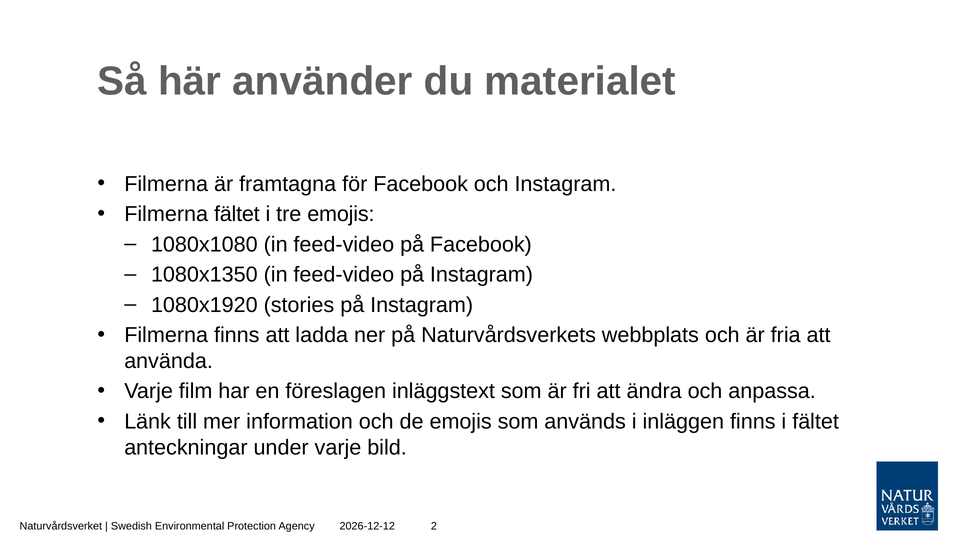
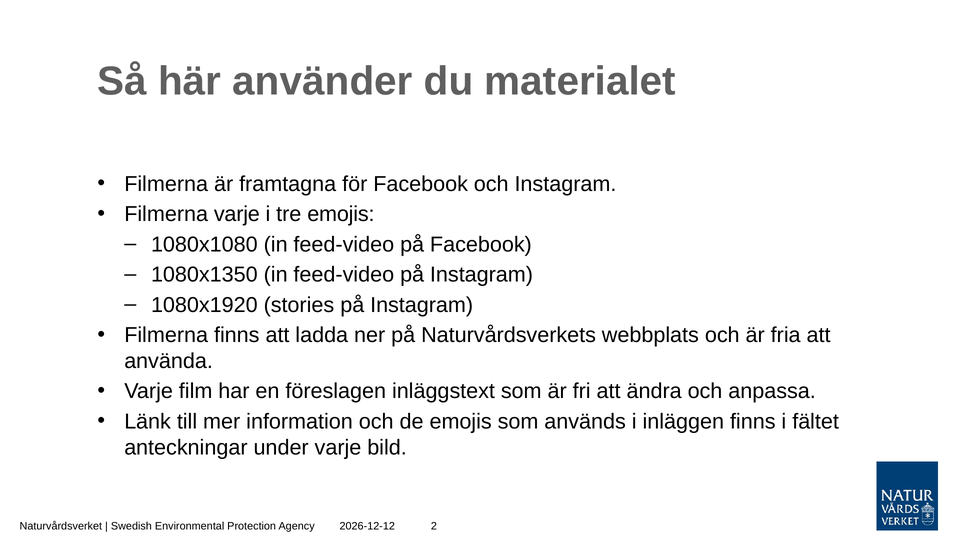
Filmerna fältet: fältet -> varje
